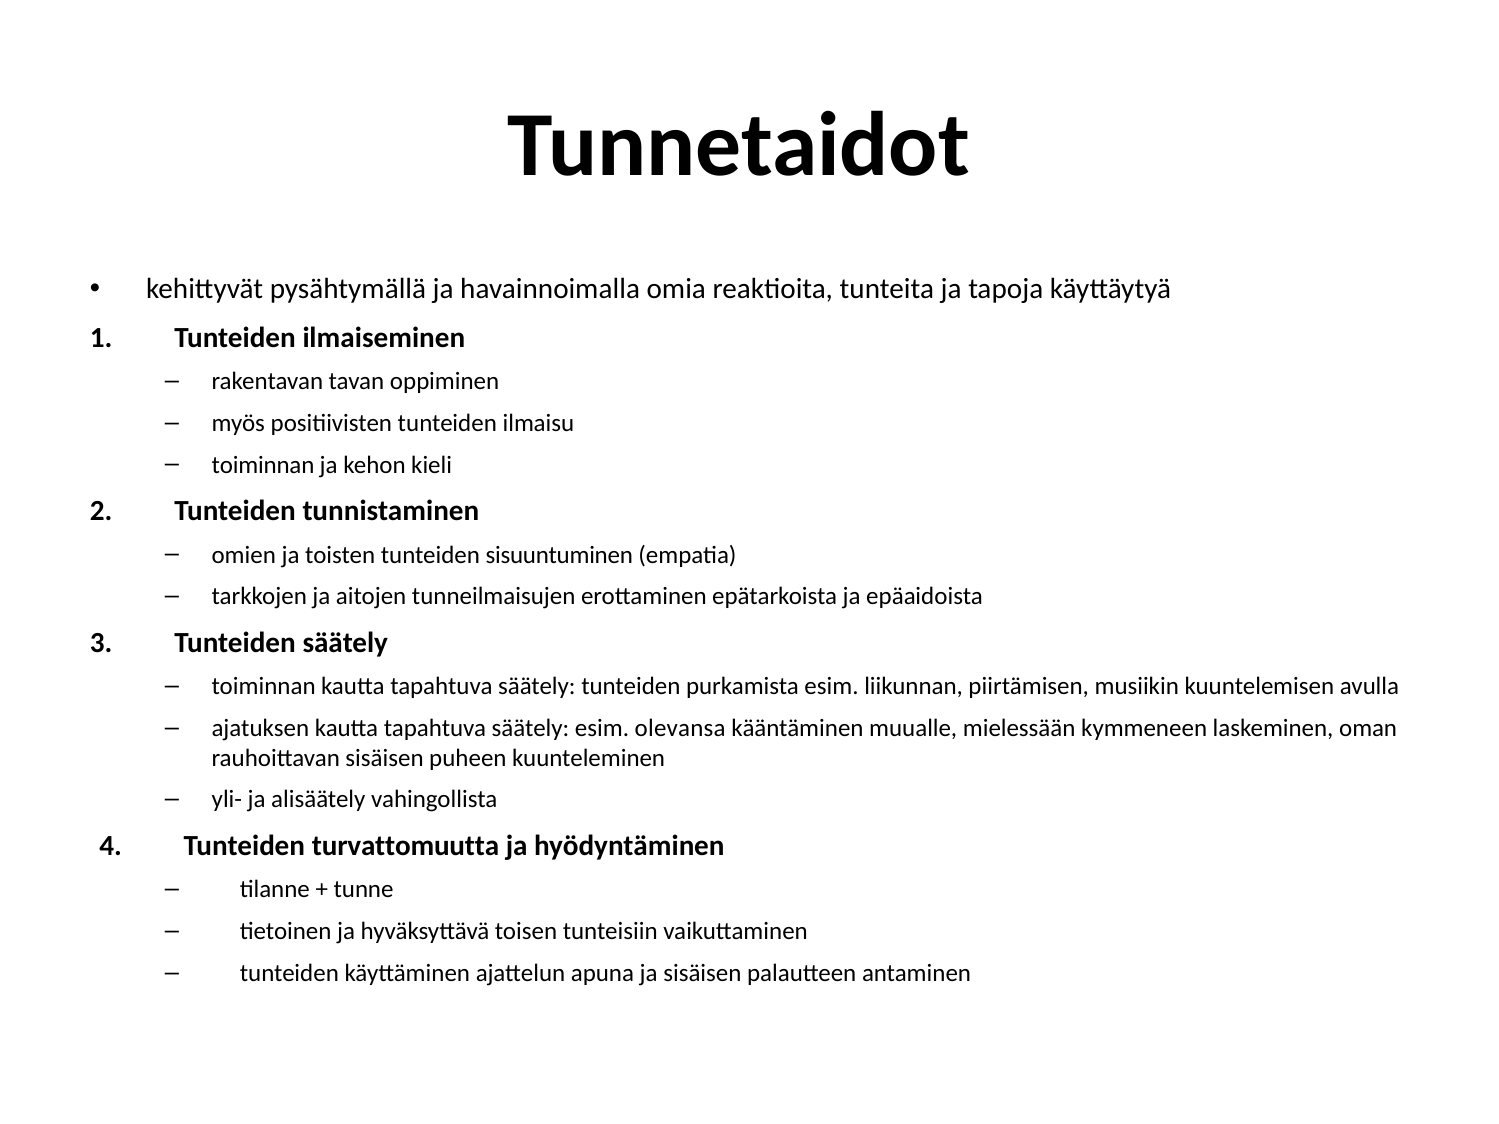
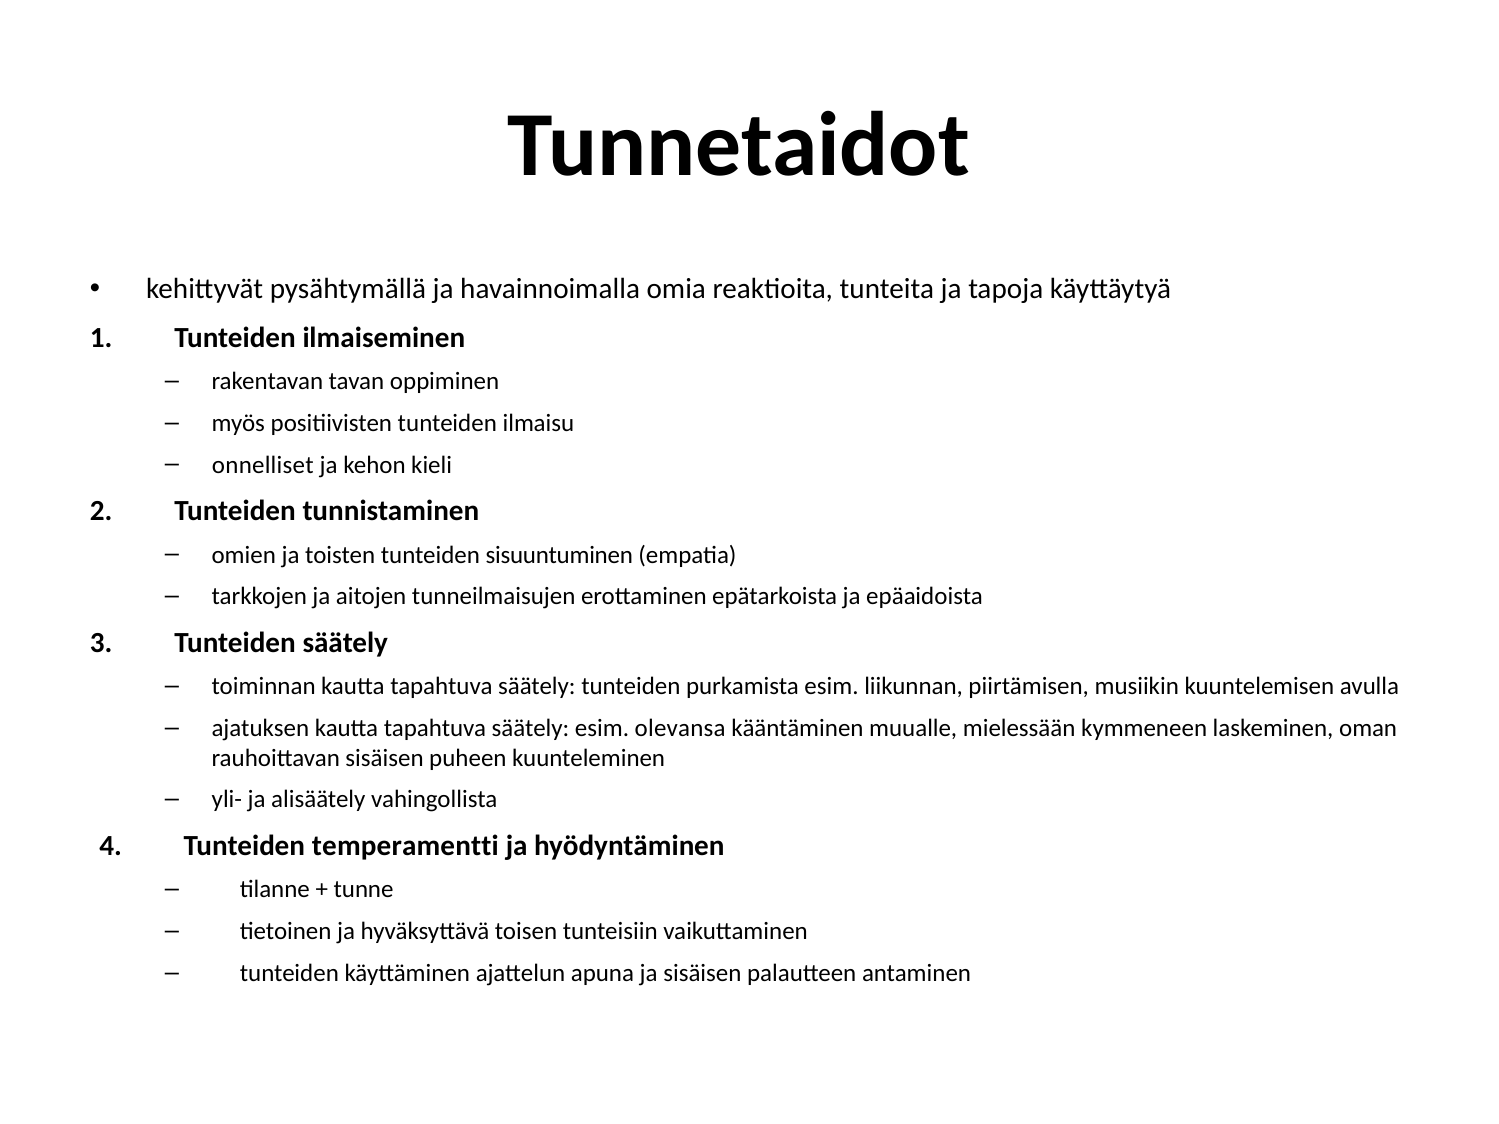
toiminnan at (263, 465): toiminnan -> onnelliset
turvattomuutta: turvattomuutta -> temperamentti
